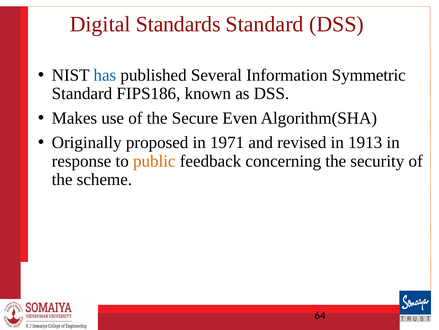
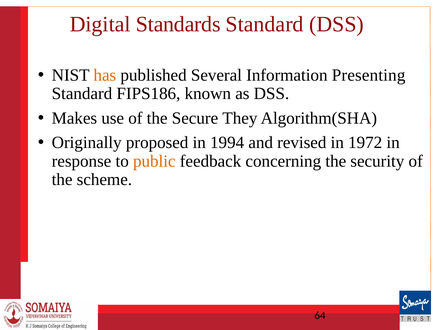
has colour: blue -> orange
Symmetric: Symmetric -> Presenting
Even: Even -> They
1971: 1971 -> 1994
1913: 1913 -> 1972
